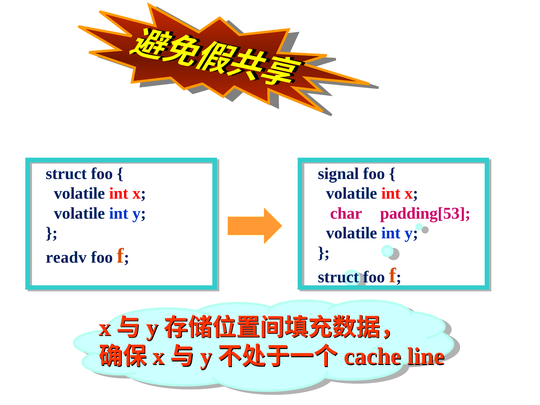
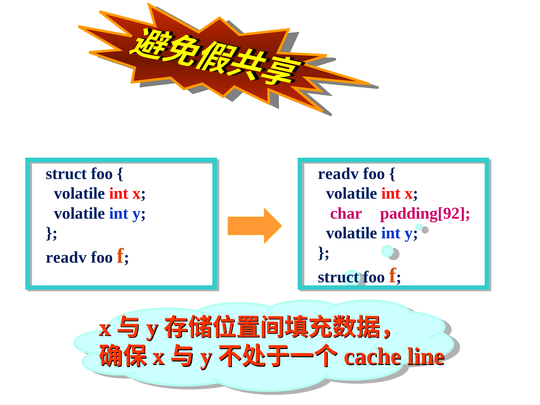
signal at (338, 174): signal -> readv
padding[53: padding[53 -> padding[92
